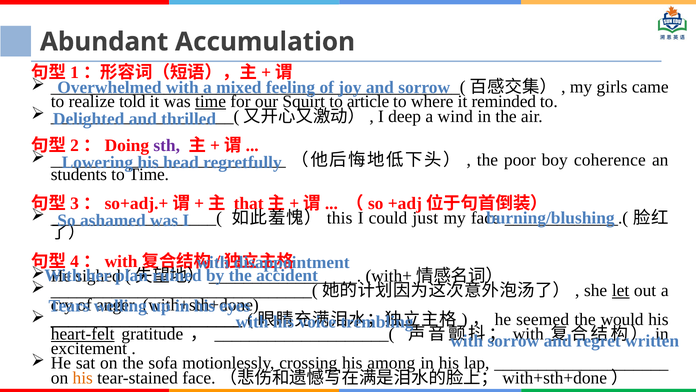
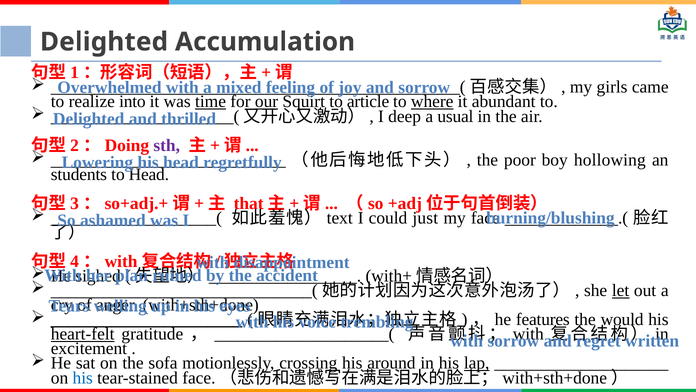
Abundant at (104, 42): Abundant -> Delighted
told: told -> into
our underline: none -> present
where underline: none -> present
reminded: reminded -> abundant
wind: wind -> usual
coherence: coherence -> hollowing
to Time: Time -> Head
this: this -> text
seemed: seemed -> features
among: among -> around
lap underline: none -> present
his at (83, 377) colour: orange -> blue
